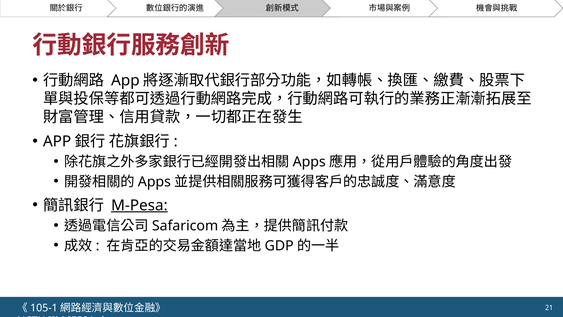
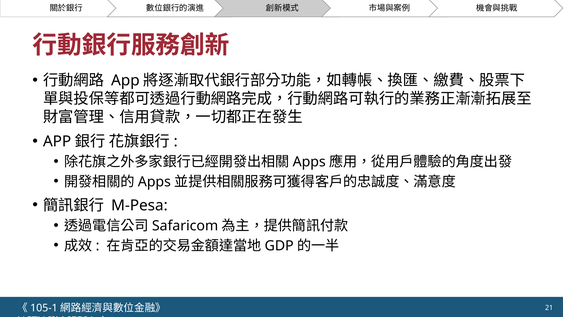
M-Pesa underline: present -> none
